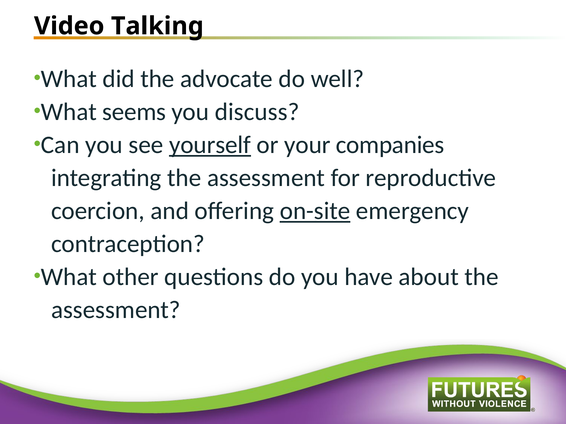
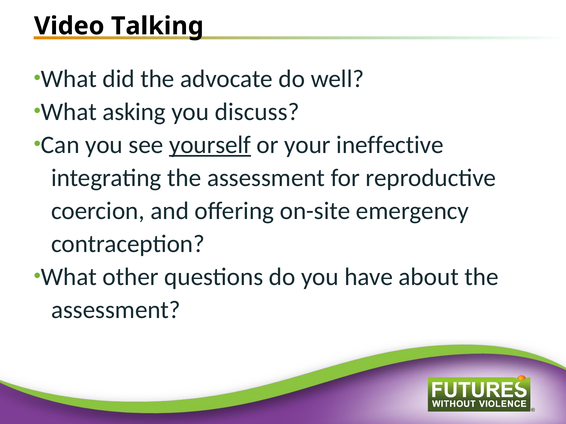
seems: seems -> asking
companies: companies -> ineffective
on-site underline: present -> none
